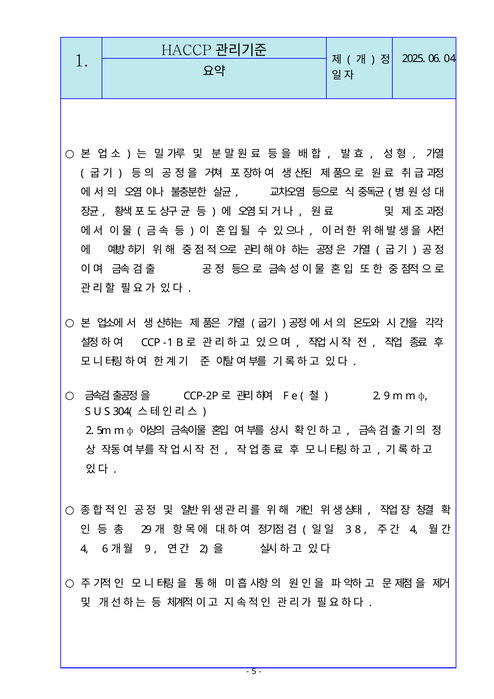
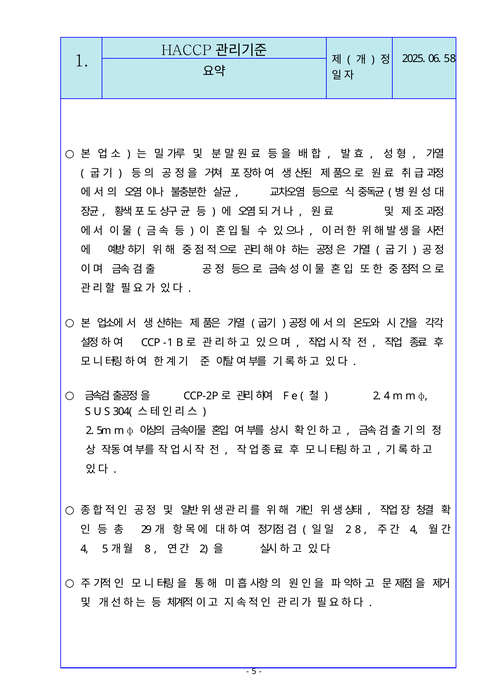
04: 04 -> 58
2 9: 9 -> 4
3 at (348, 529): 3 -> 2
4 6: 6 -> 5
9 at (148, 548): 9 -> 8
